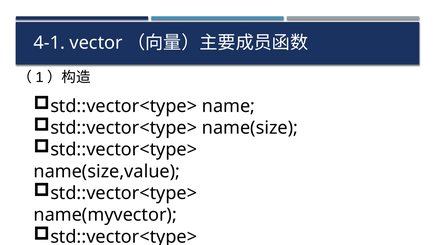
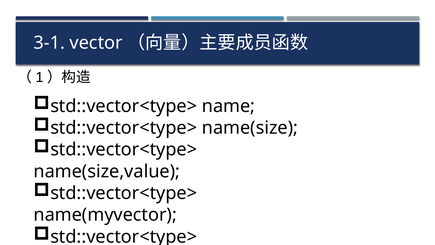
4-1: 4-1 -> 3-1
